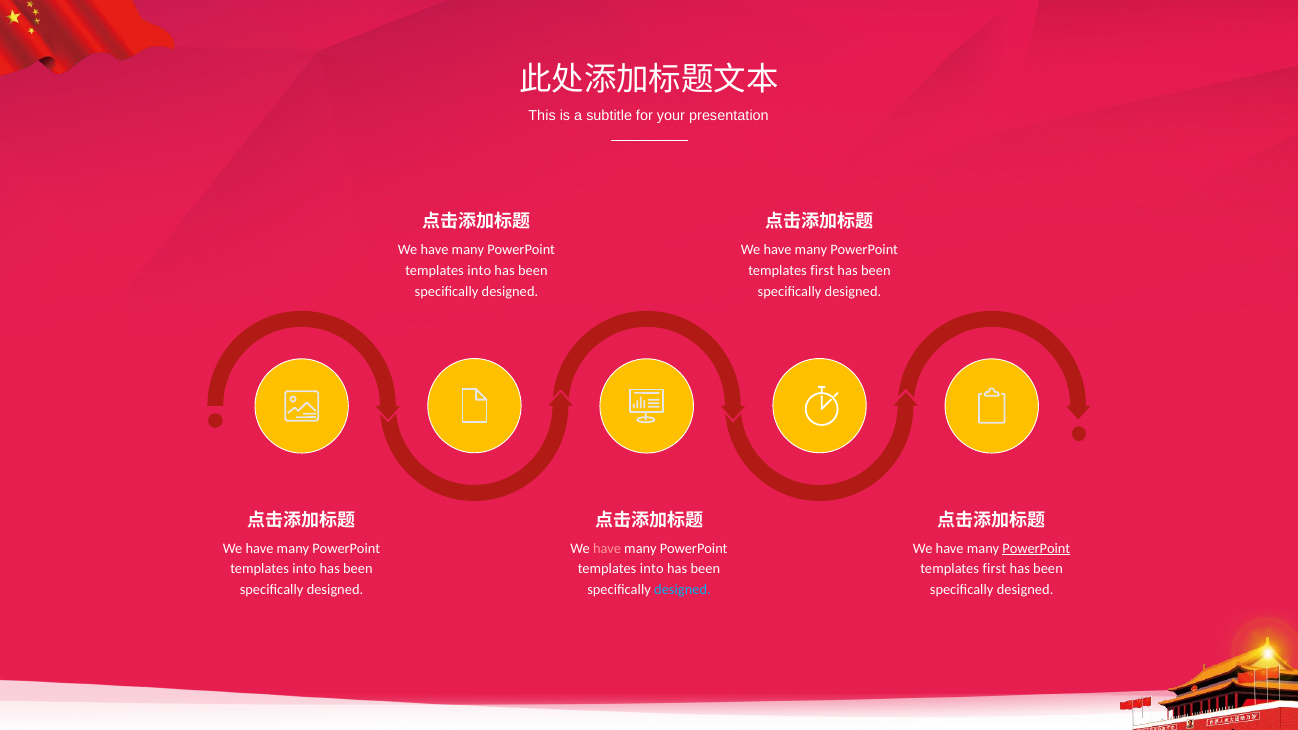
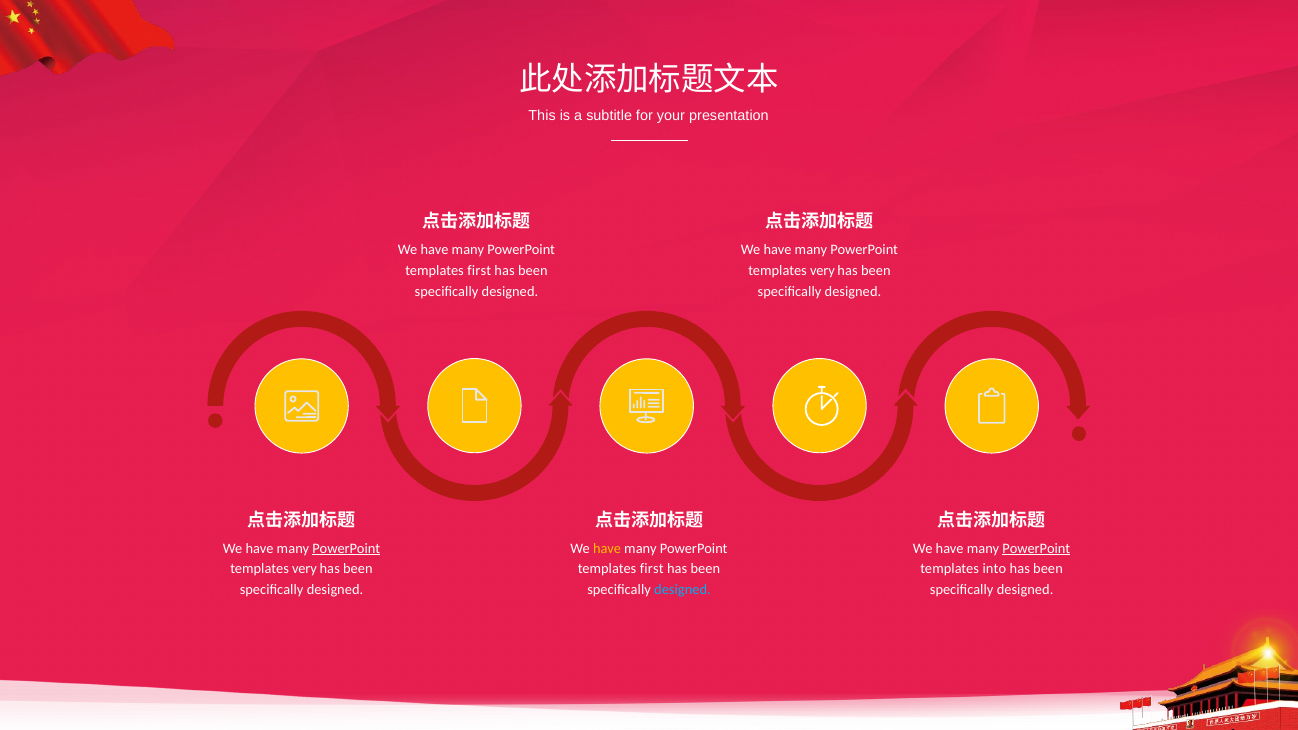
into at (479, 270): into -> first
first at (822, 270): first -> very
PowerPoint at (346, 548) underline: none -> present
have at (607, 548) colour: pink -> yellow
into at (304, 569): into -> very
into at (652, 569): into -> first
first at (994, 569): first -> into
